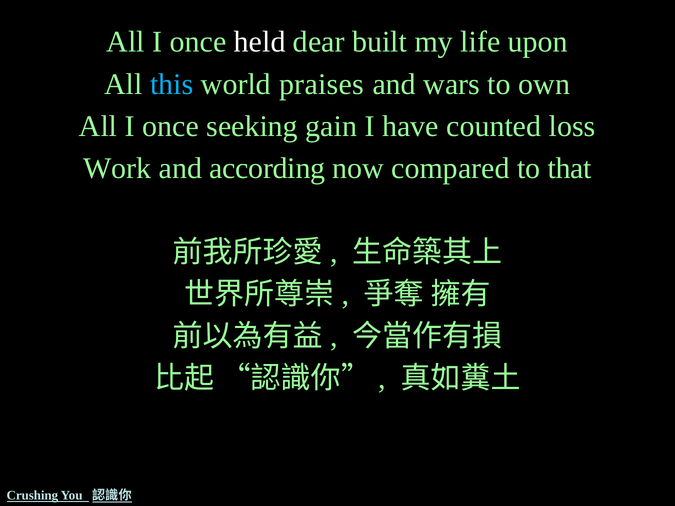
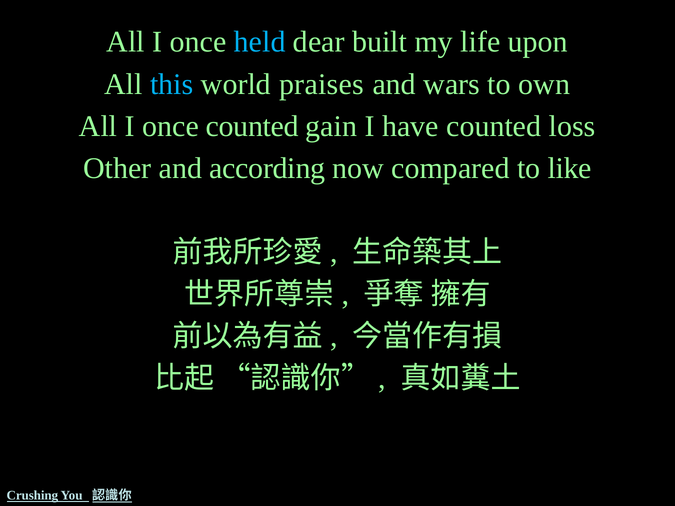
held colour: white -> light blue
once seeking: seeking -> counted
Work: Work -> Other
that: that -> like
